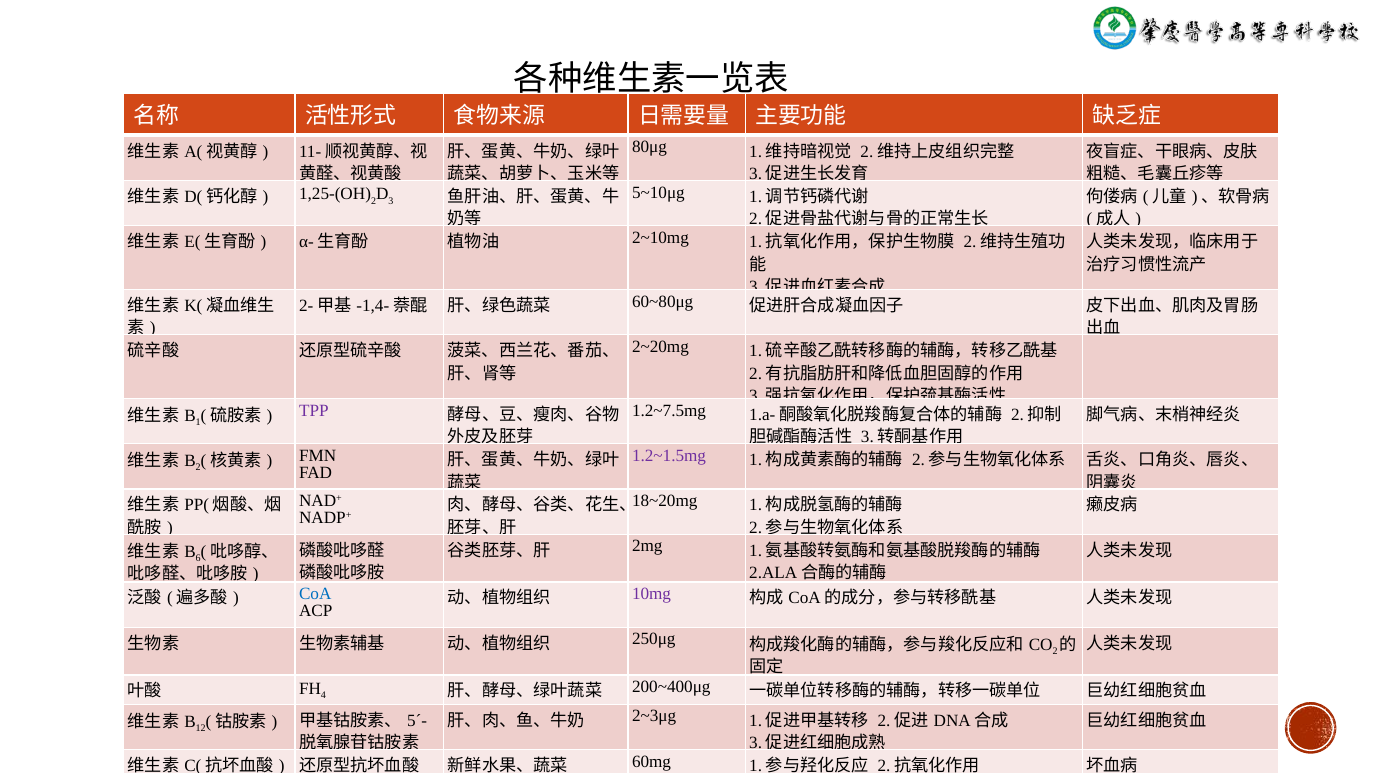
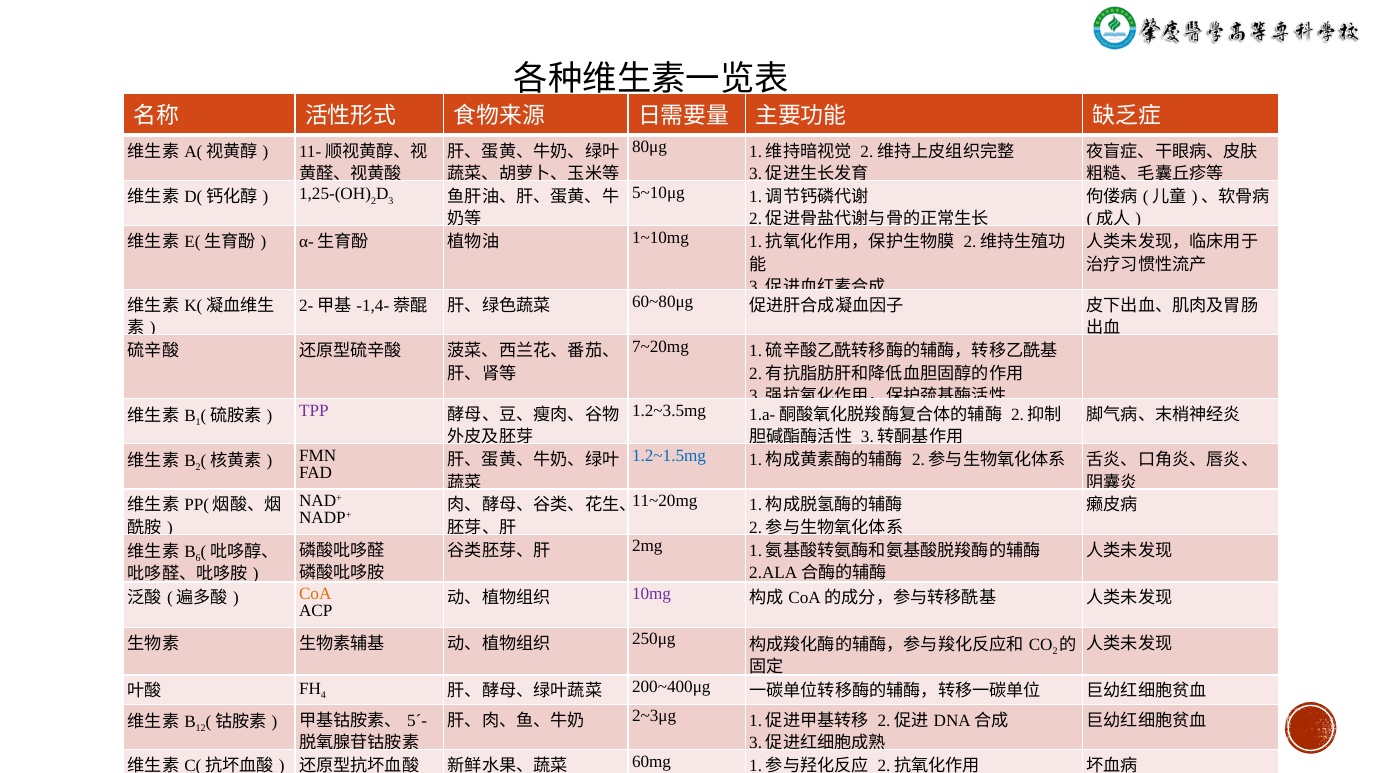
2~10mg: 2~10mg -> 1~10mg
2~20mg: 2~20mg -> 7~20mg
1.2~7.5mg: 1.2~7.5mg -> 1.2~3.5mg
1.2~1.5mg colour: purple -> blue
18~20mg: 18~20mg -> 11~20mg
CoA colour: blue -> orange
